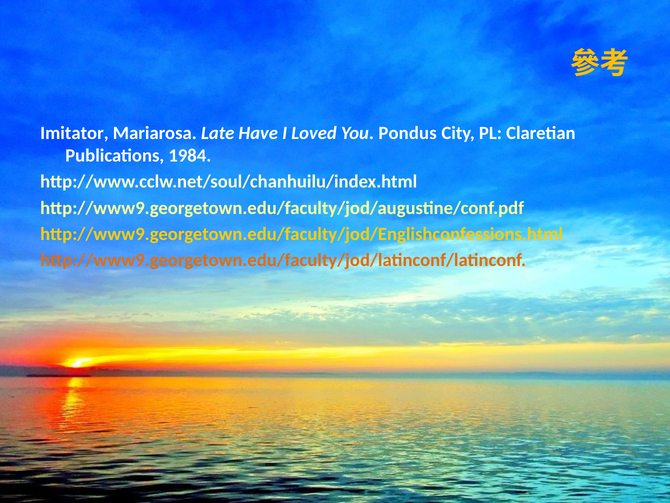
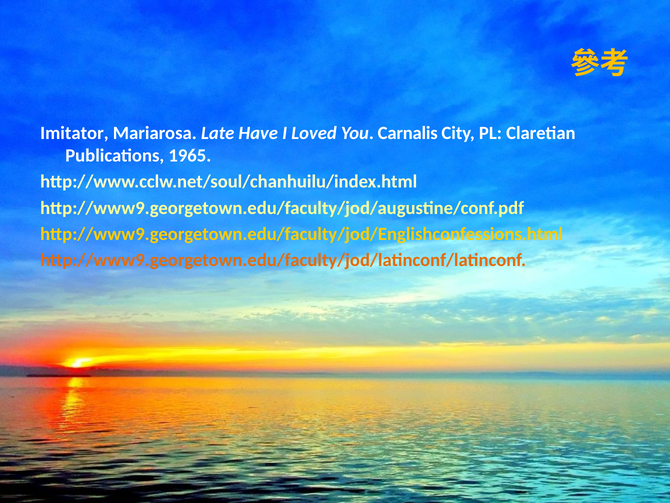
Pondus: Pondus -> Carnalis
1984: 1984 -> 1965
